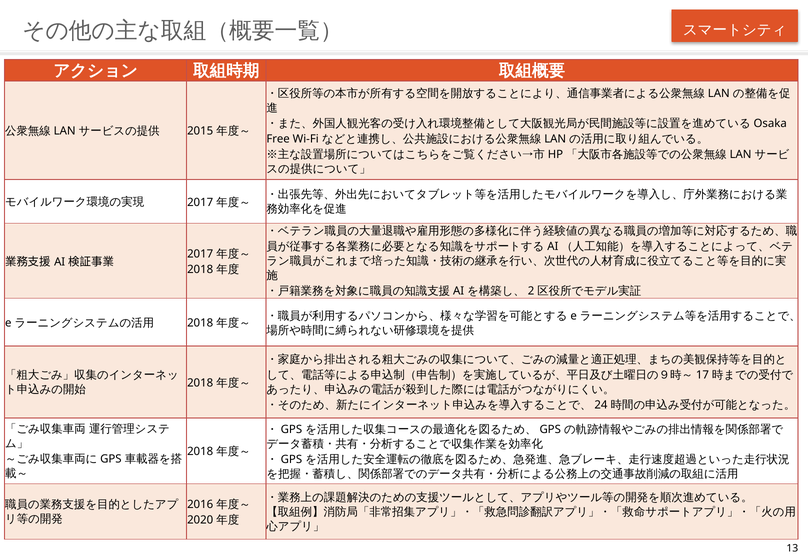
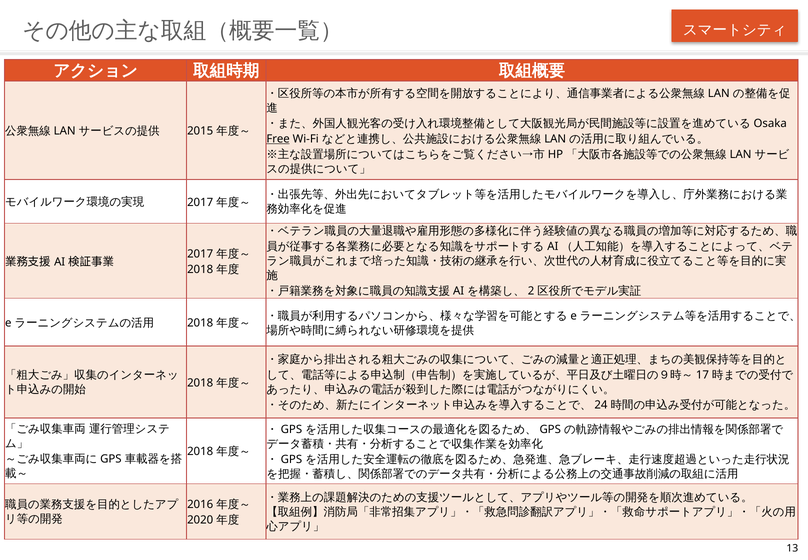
Free underline: none -> present
